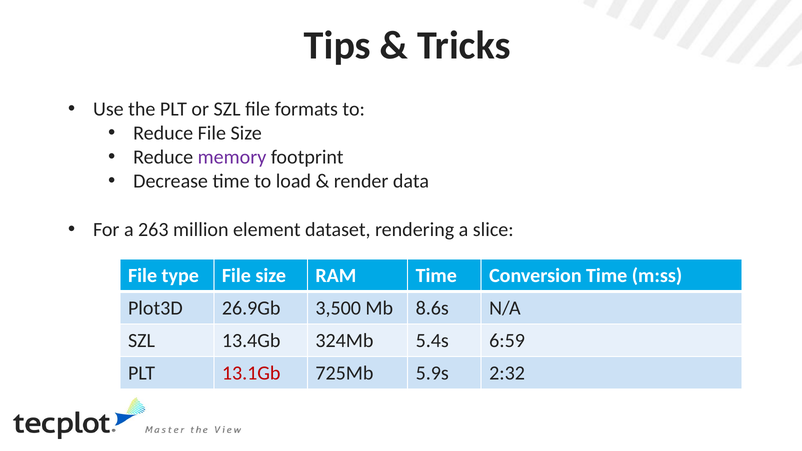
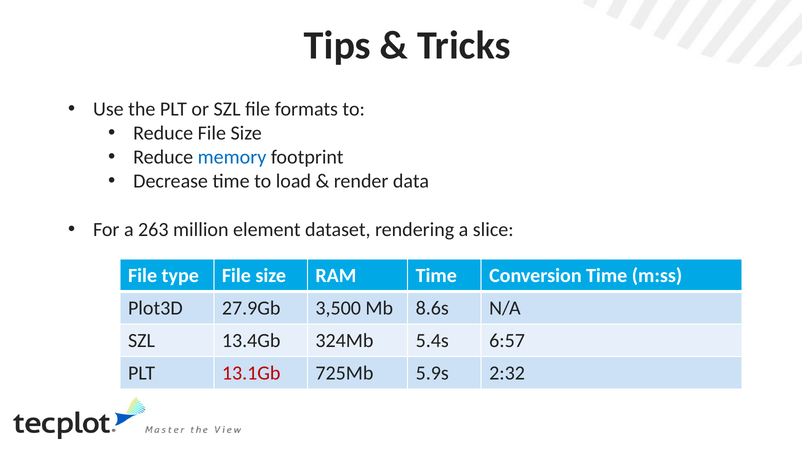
memory colour: purple -> blue
26.9Gb: 26.9Gb -> 27.9Gb
6:59: 6:59 -> 6:57
